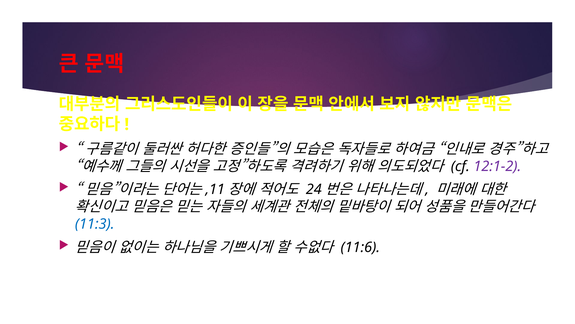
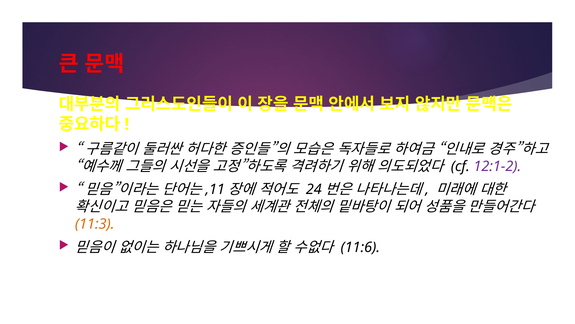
11:3 colour: blue -> orange
